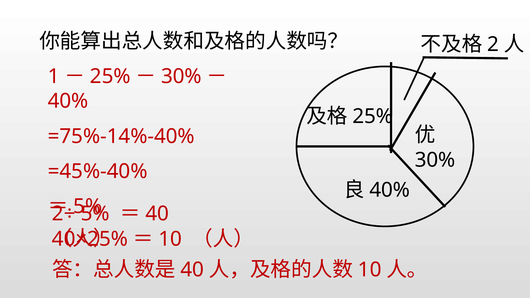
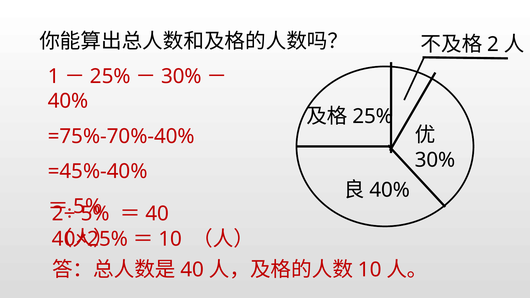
=75%-14%-40%: =75%-14%-40% -> =75%-70%-40%
